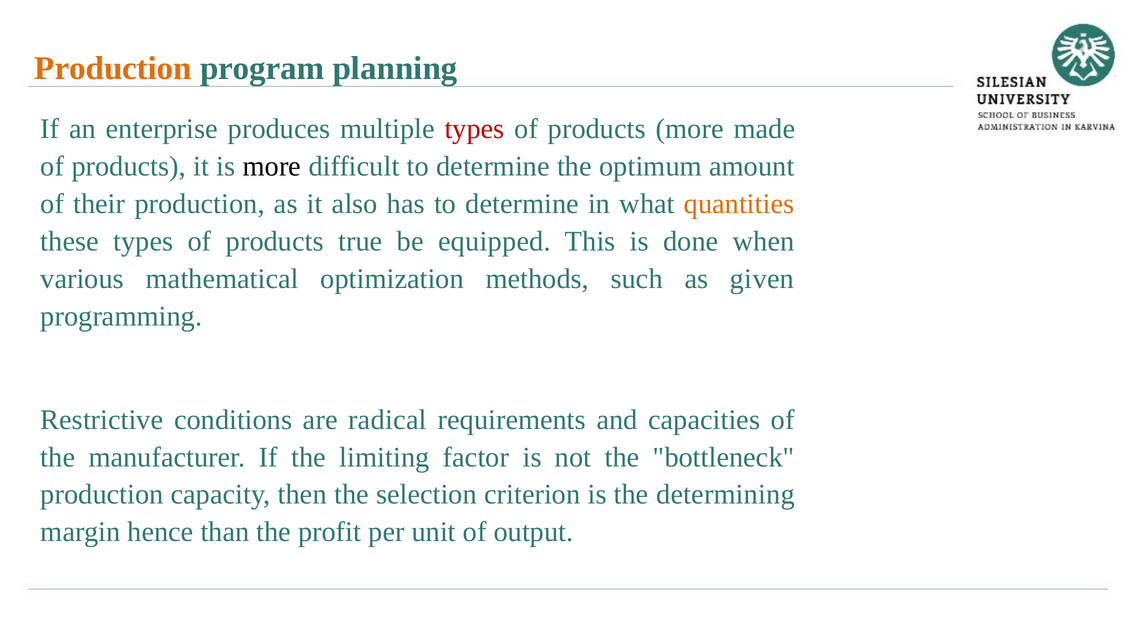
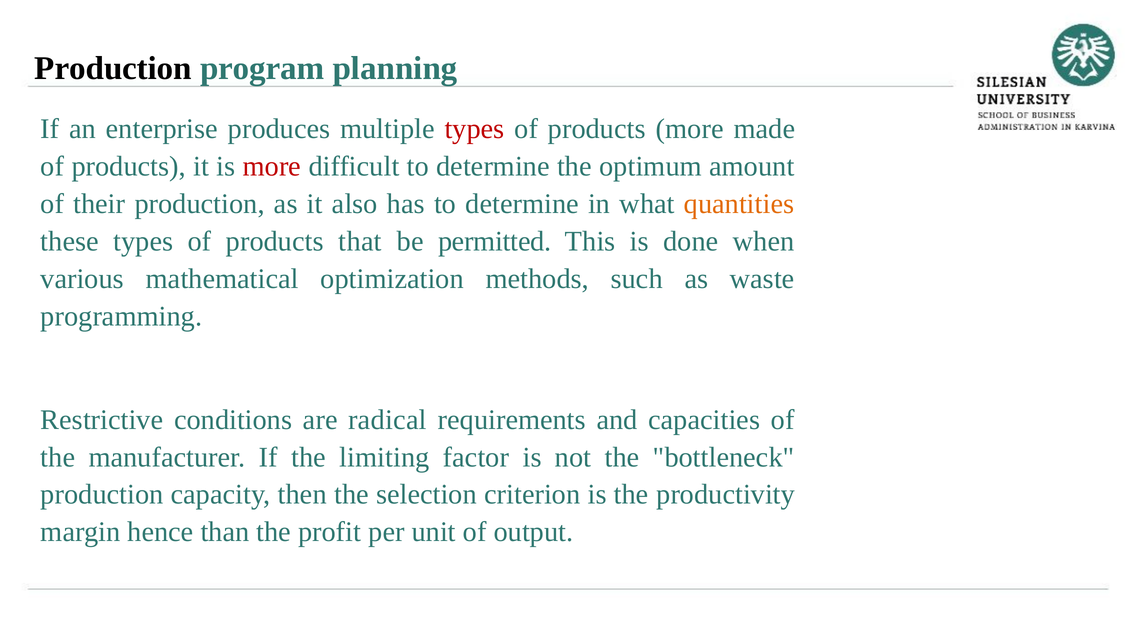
Production at (113, 68) colour: orange -> black
more at (272, 166) colour: black -> red
true: true -> that
equipped: equipped -> permitted
given: given -> waste
determining: determining -> productivity
